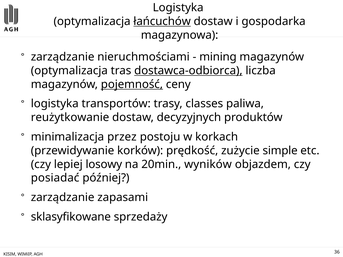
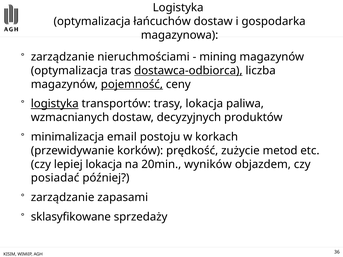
łańcuchów underline: present -> none
logistyka at (55, 104) underline: none -> present
trasy classes: classes -> lokacja
reużytkowanie: reużytkowanie -> wzmacnianych
przez: przez -> email
simple: simple -> metod
lepiej losowy: losowy -> lokacja
